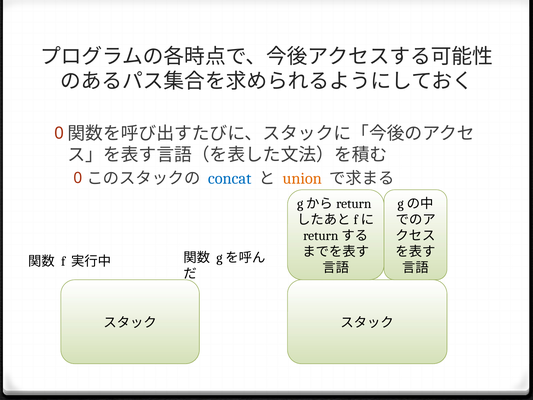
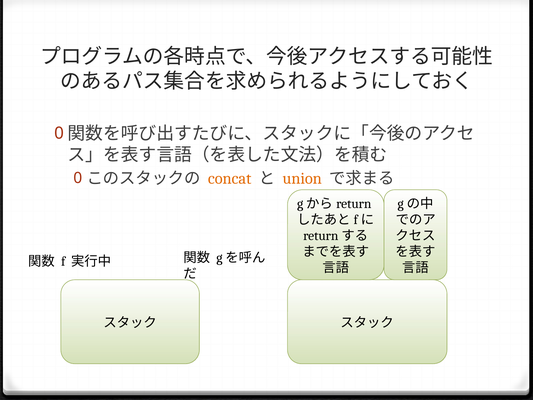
concat colour: blue -> orange
